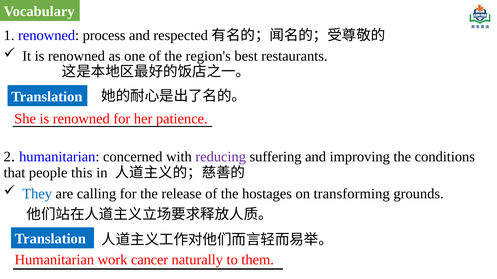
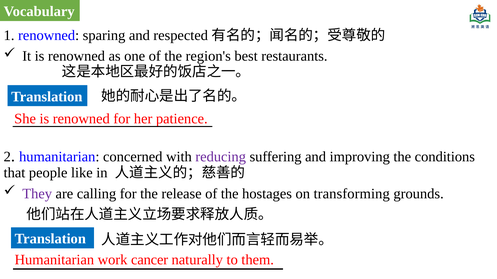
process: process -> sparing
this: this -> like
They colour: blue -> purple
